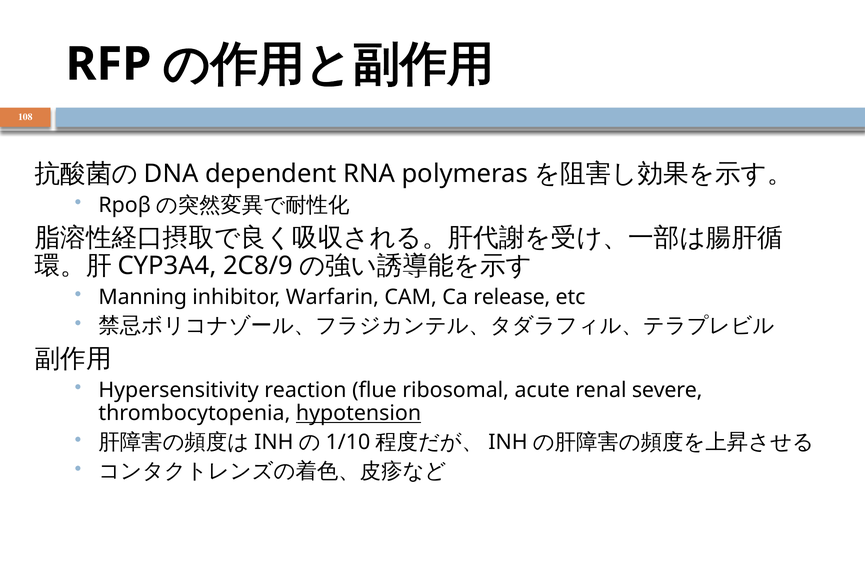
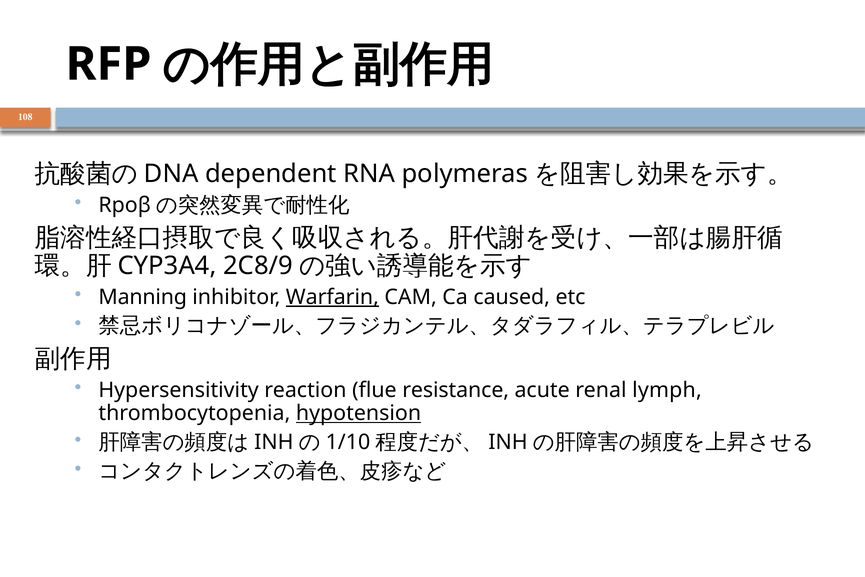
Warfarin underline: none -> present
release: release -> caused
ribosomal: ribosomal -> resistance
severe: severe -> lymph
